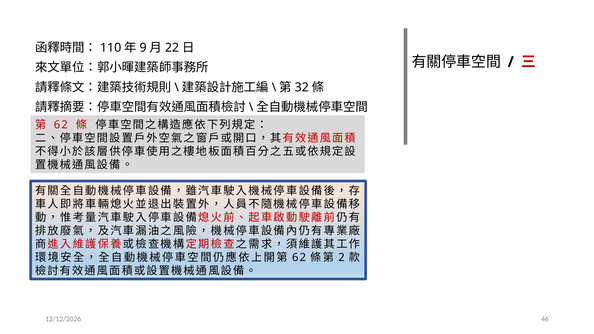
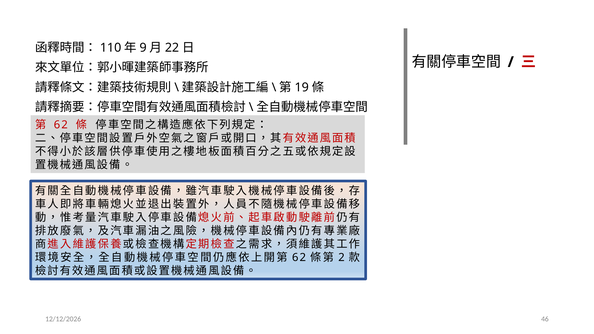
32: 32 -> 19
